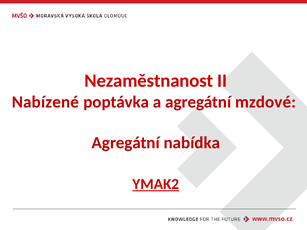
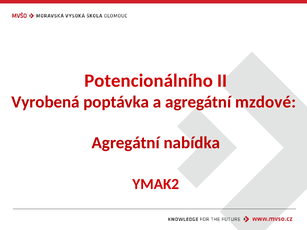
Nezaměstnanost: Nezaměstnanost -> Potencionálního
Nabízené: Nabízené -> Vyrobená
YMAK2 underline: present -> none
